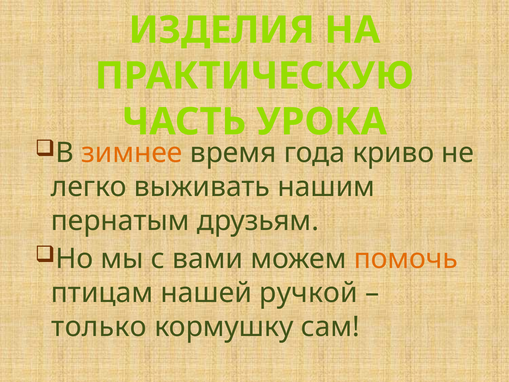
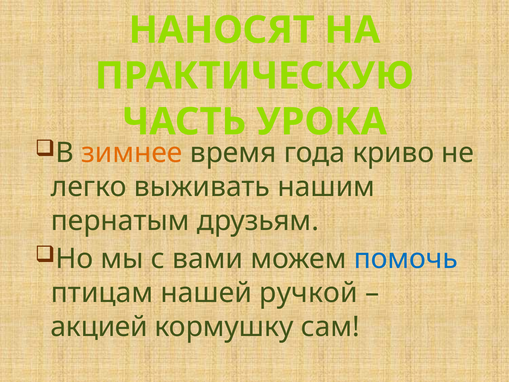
ИЗДЕЛИЯ: ИЗДЕЛИЯ -> НАНОСЯТ
помочь colour: orange -> blue
только: только -> акцией
